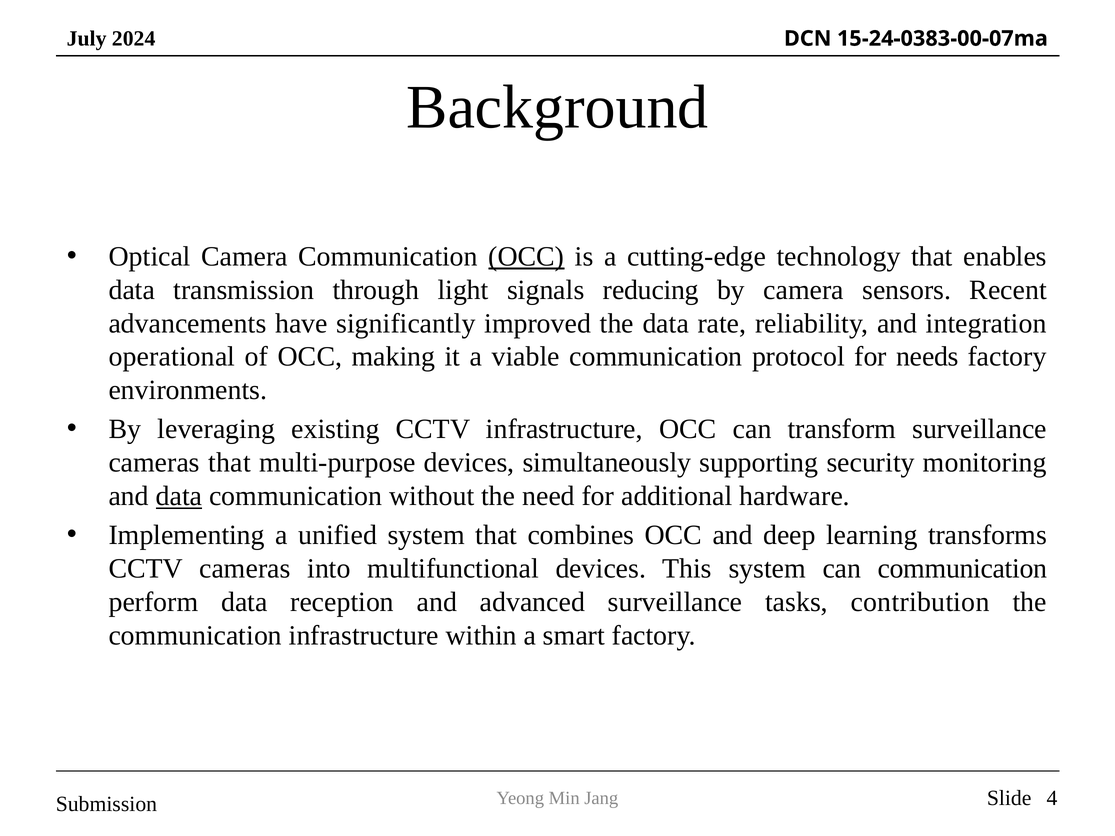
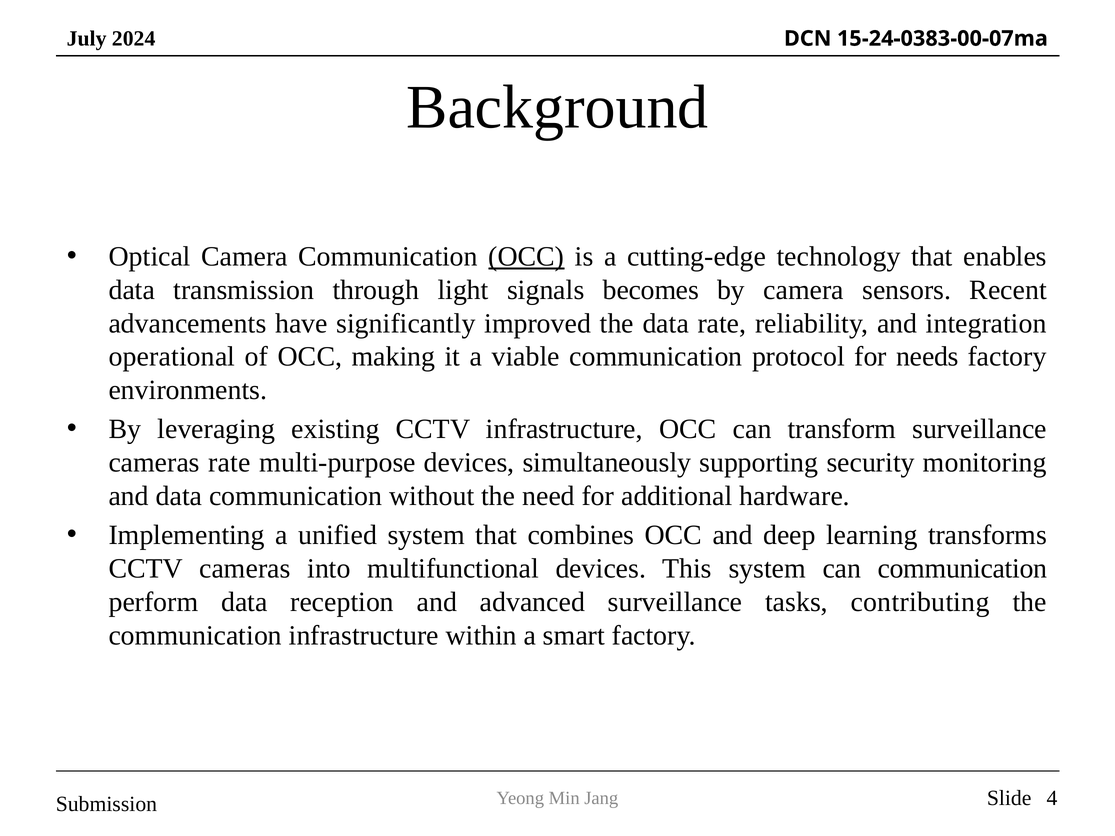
reducing: reducing -> becomes
cameras that: that -> rate
data at (179, 496) underline: present -> none
contribution: contribution -> contributing
